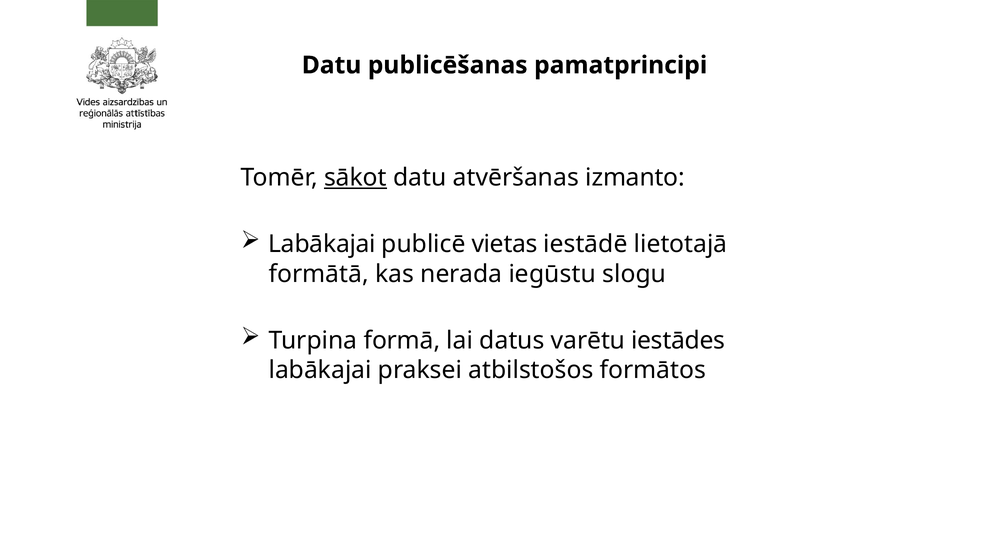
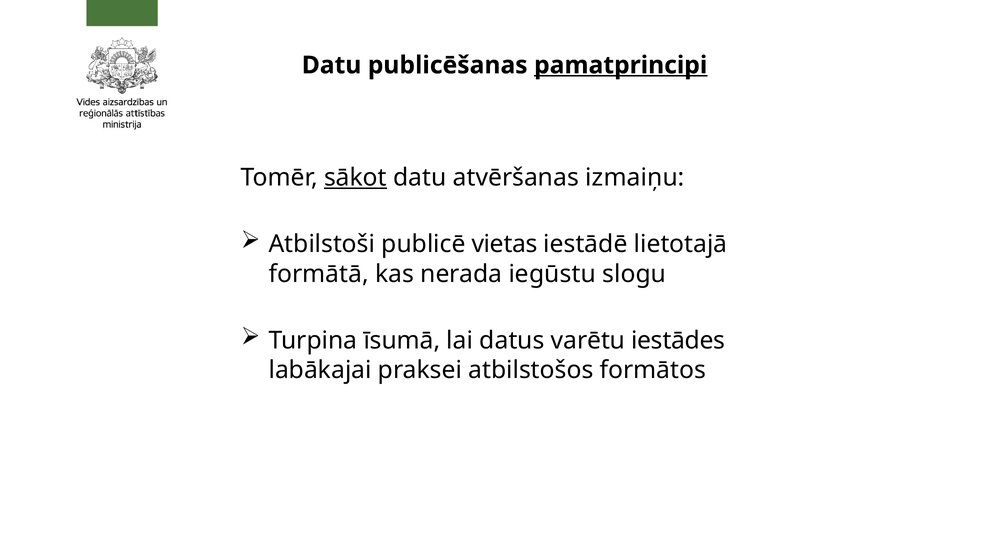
pamatprincipi underline: none -> present
izmanto: izmanto -> izmaiņu
Labākajai at (322, 244): Labākajai -> Atbilstoši
formā: formā -> īsumā
